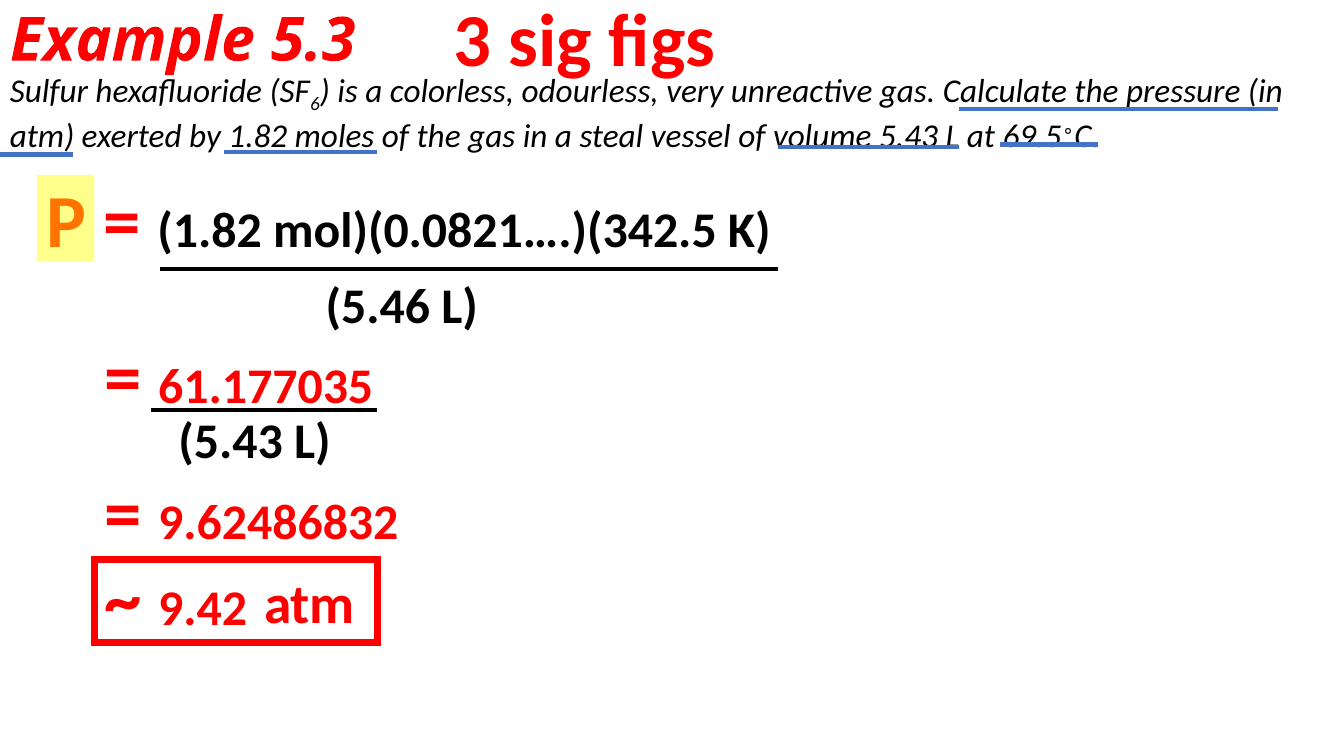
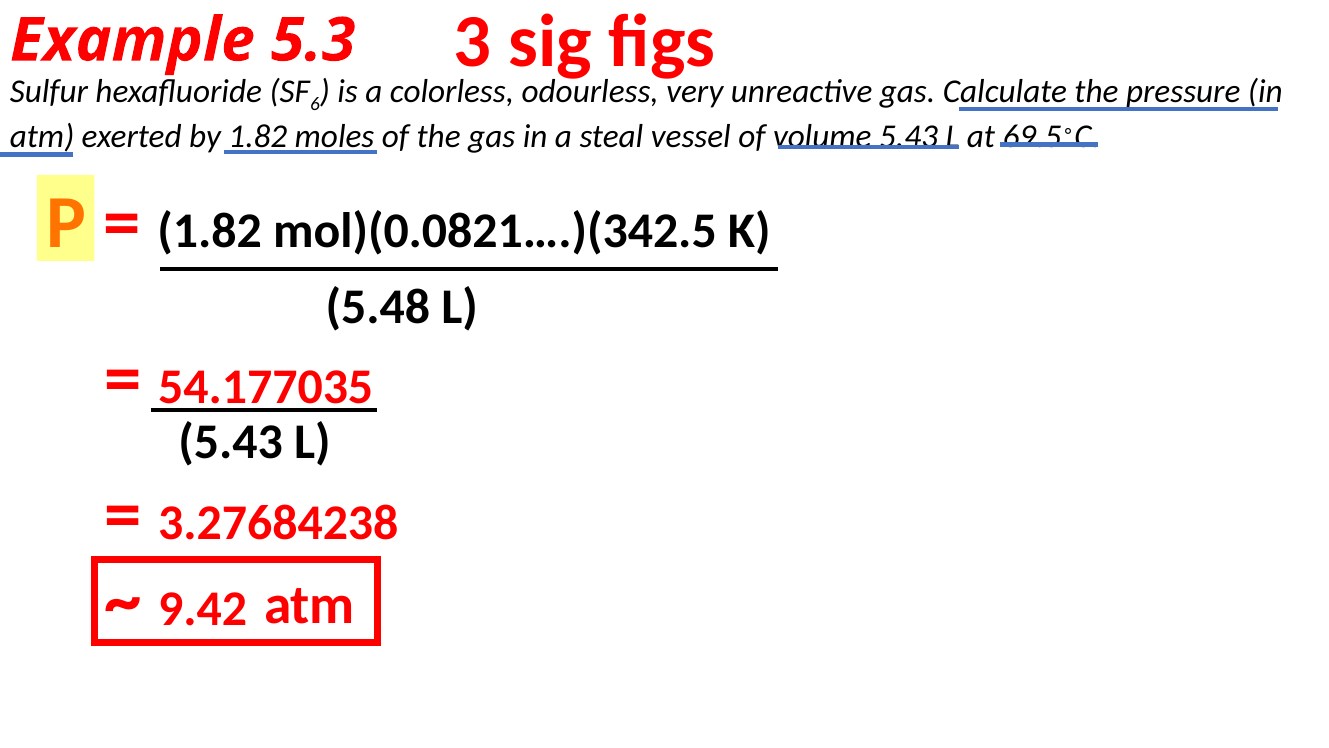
5.46: 5.46 -> 5.48
61.177035: 61.177035 -> 54.177035
9.62486832: 9.62486832 -> 3.27684238
